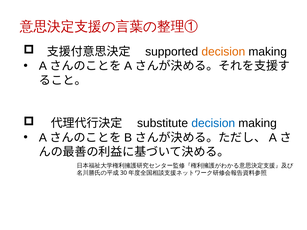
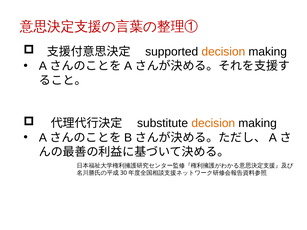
decision at (213, 123) colour: blue -> orange
